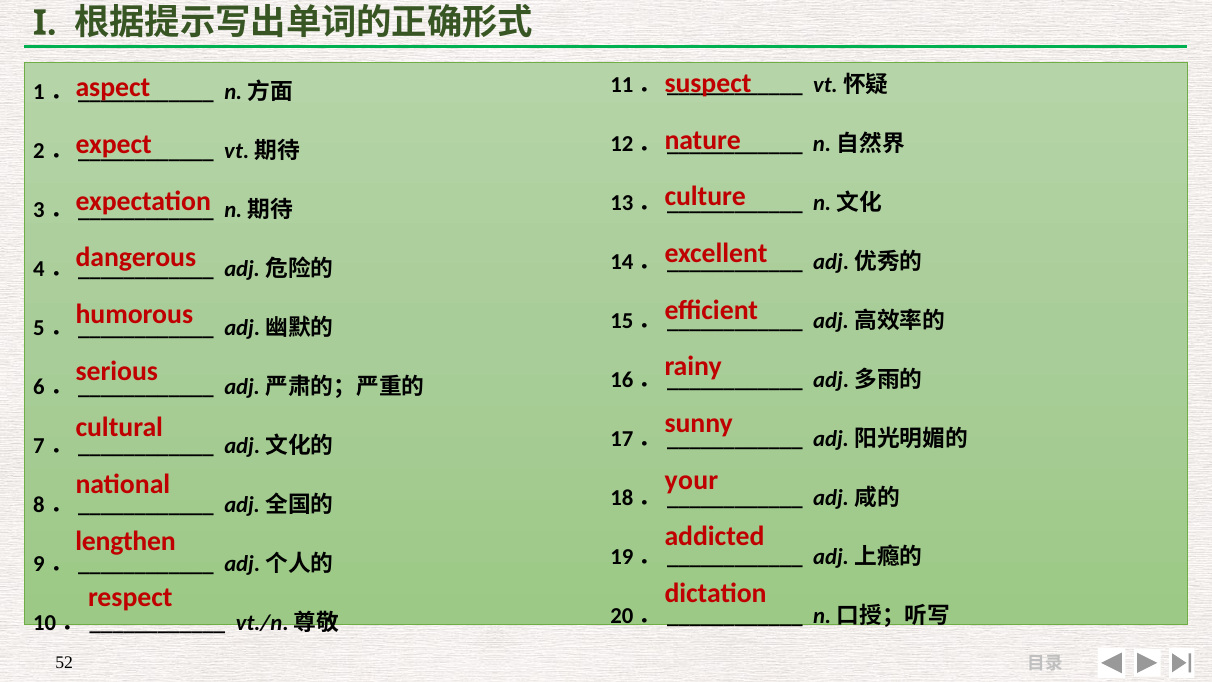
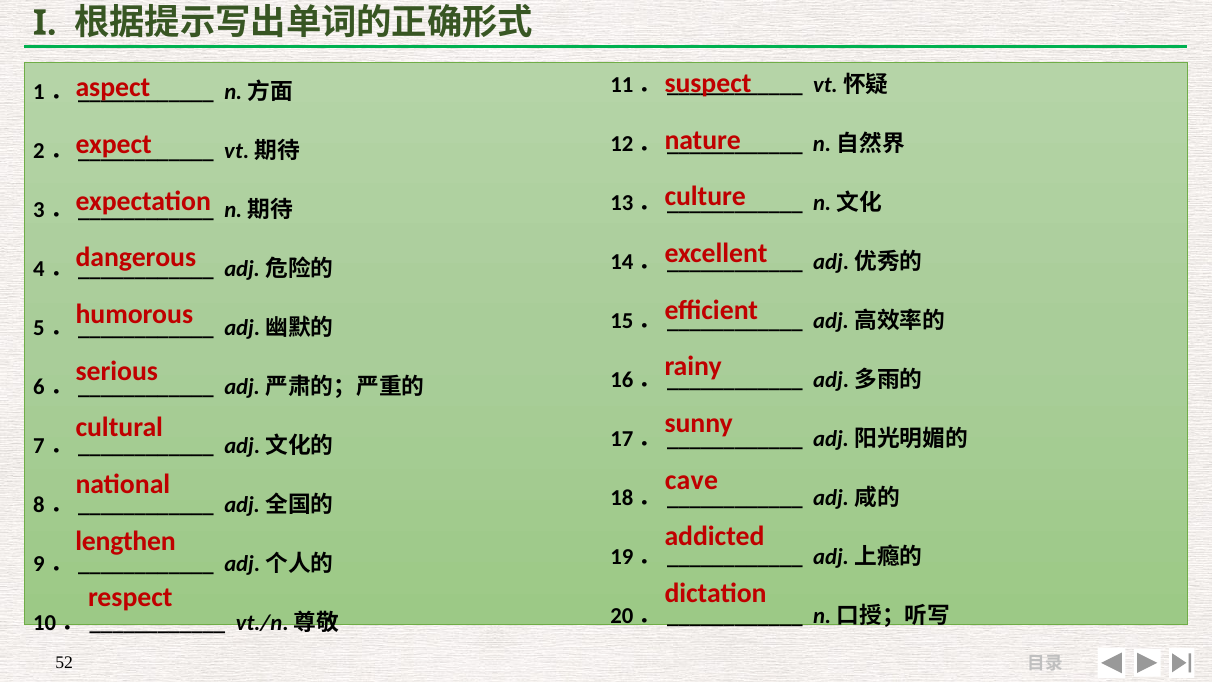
your: your -> cave
